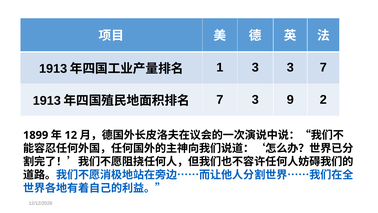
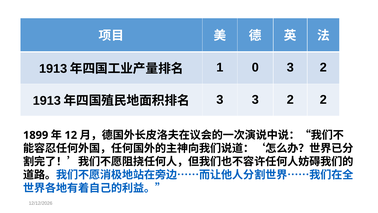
1 3: 3 -> 0
7 at (323, 67): 7 -> 2
7 at (220, 99): 7 -> 3
9 at (290, 99): 9 -> 2
